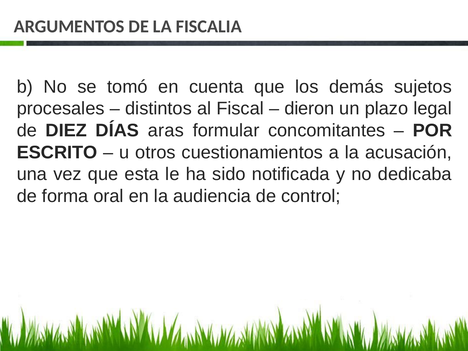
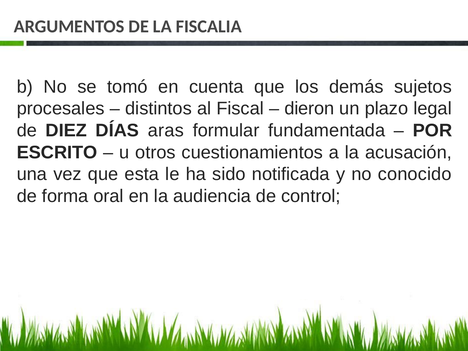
concomitantes: concomitantes -> fundamentada
dedicaba: dedicaba -> conocido
